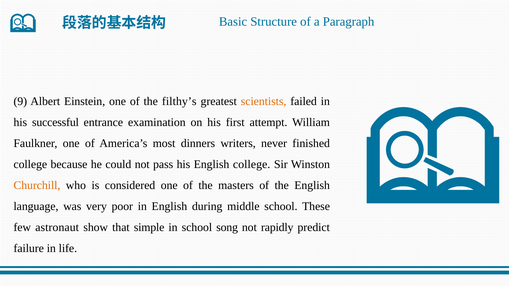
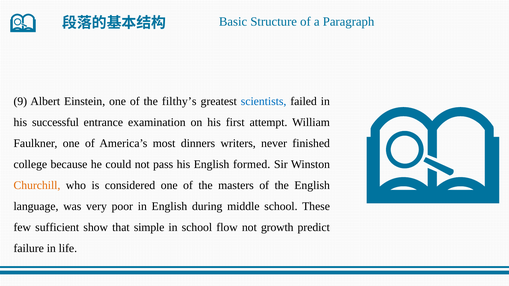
scientists colour: orange -> blue
English college: college -> formed
astronaut: astronaut -> sufficient
song: song -> flow
rapidly: rapidly -> growth
